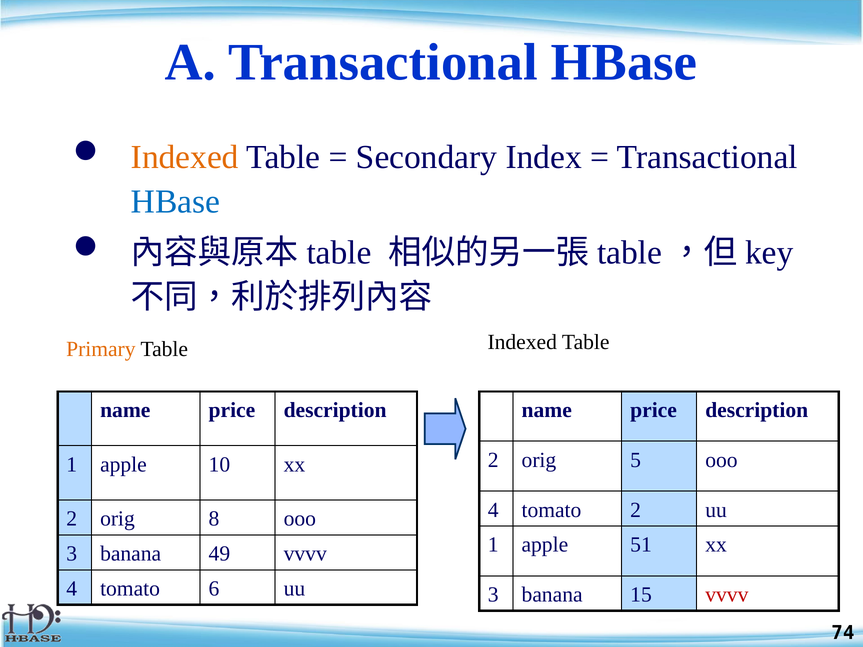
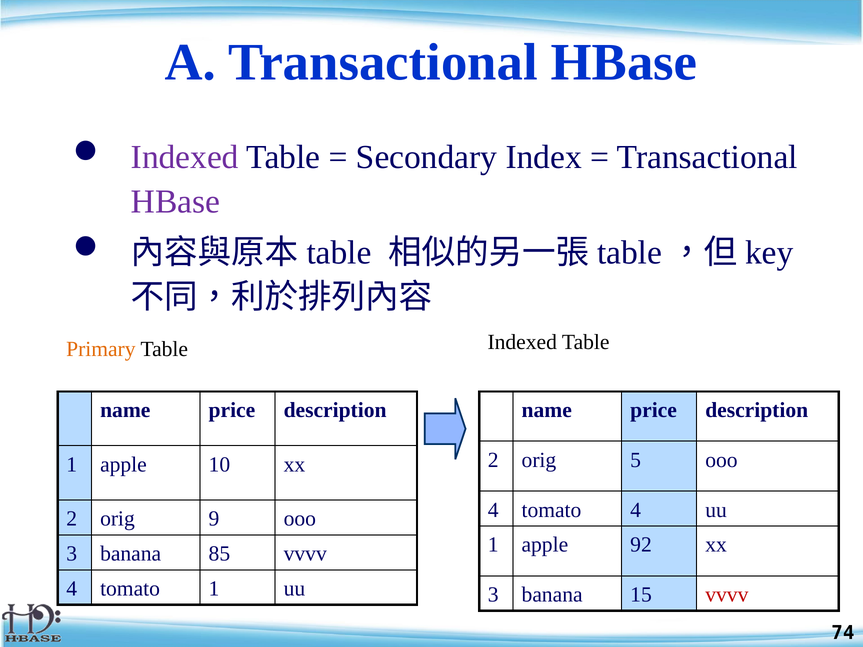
Indexed at (185, 157) colour: orange -> purple
HBase at (176, 202) colour: blue -> purple
tomato 2: 2 -> 4
8: 8 -> 9
51: 51 -> 92
49: 49 -> 85
tomato 6: 6 -> 1
